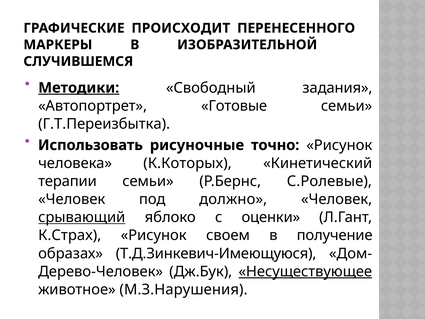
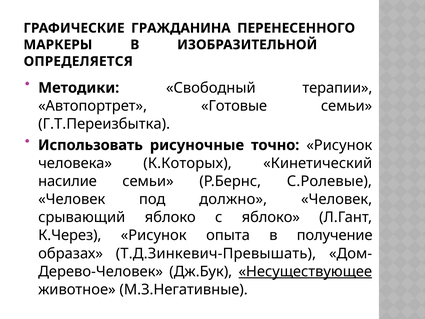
ПРОИСХОДИТ: ПРОИСХОДИТ -> ГРАЖДАНИНА
СЛУЧИВШЕМСЯ: СЛУЧИВШЕМСЯ -> ОПРЕДЕЛЯЕТСЯ
Методики underline: present -> none
задания: задания -> терапии
терапии: терапии -> насилие
срывающий underline: present -> none
с оценки: оценки -> яблоко
К.Страх: К.Страх -> К.Через
своем: своем -> опыта
Т.Д.Зинкевич-Имеющуюся: Т.Д.Зинкевич-Имеющуюся -> Т.Д.Зинкевич-Превышать
М.З.Нарушения: М.З.Нарушения -> М.З.Негативные
